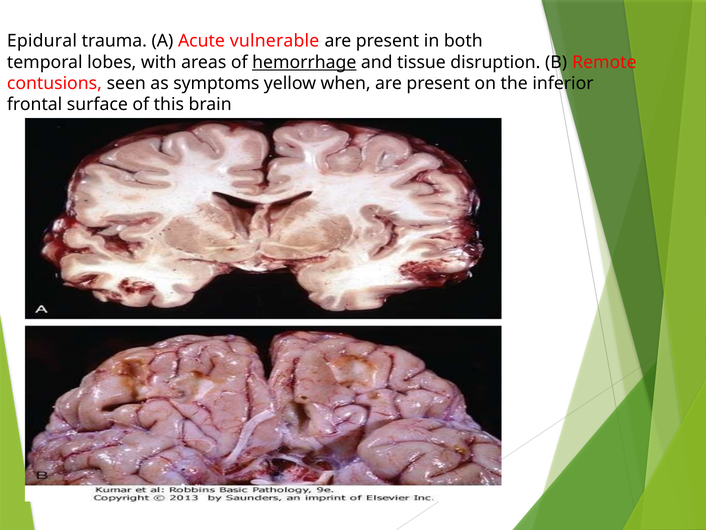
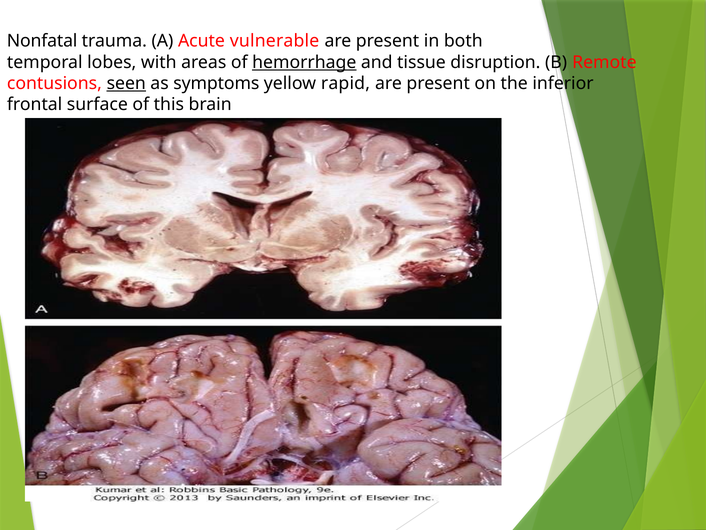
Epidural: Epidural -> Nonfatal
seen underline: none -> present
when: when -> rapid
